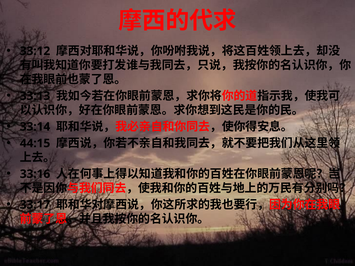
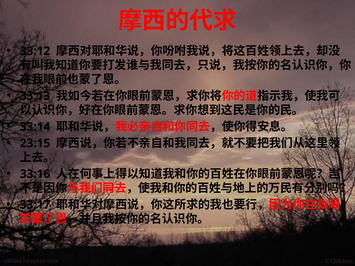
44:15: 44:15 -> 23:15
